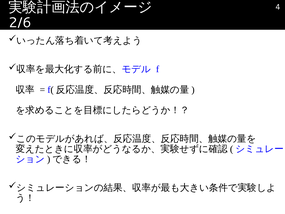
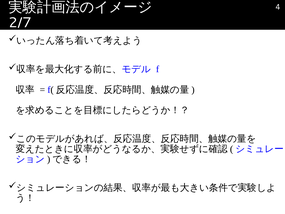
2/6: 2/6 -> 2/7
